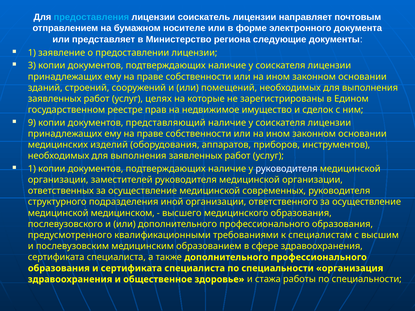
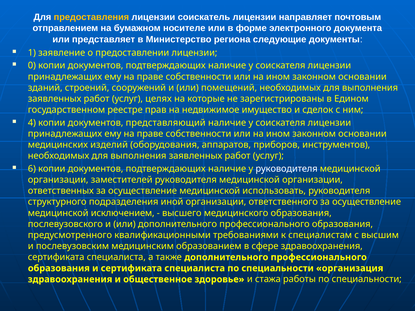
предоставления colour: light blue -> yellow
3: 3 -> 0
9: 9 -> 4
1 at (32, 169): 1 -> 6
современных: современных -> использовать
медицинском: медицинском -> исключением
